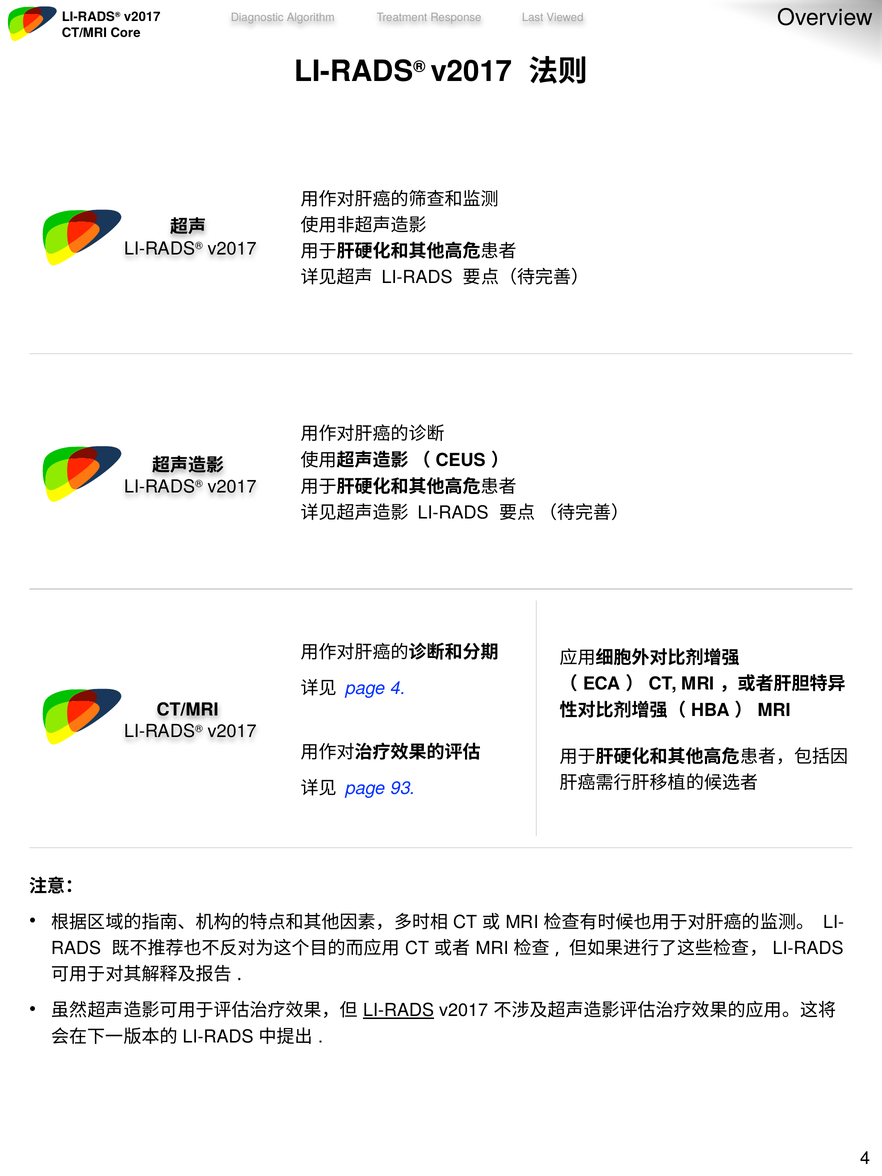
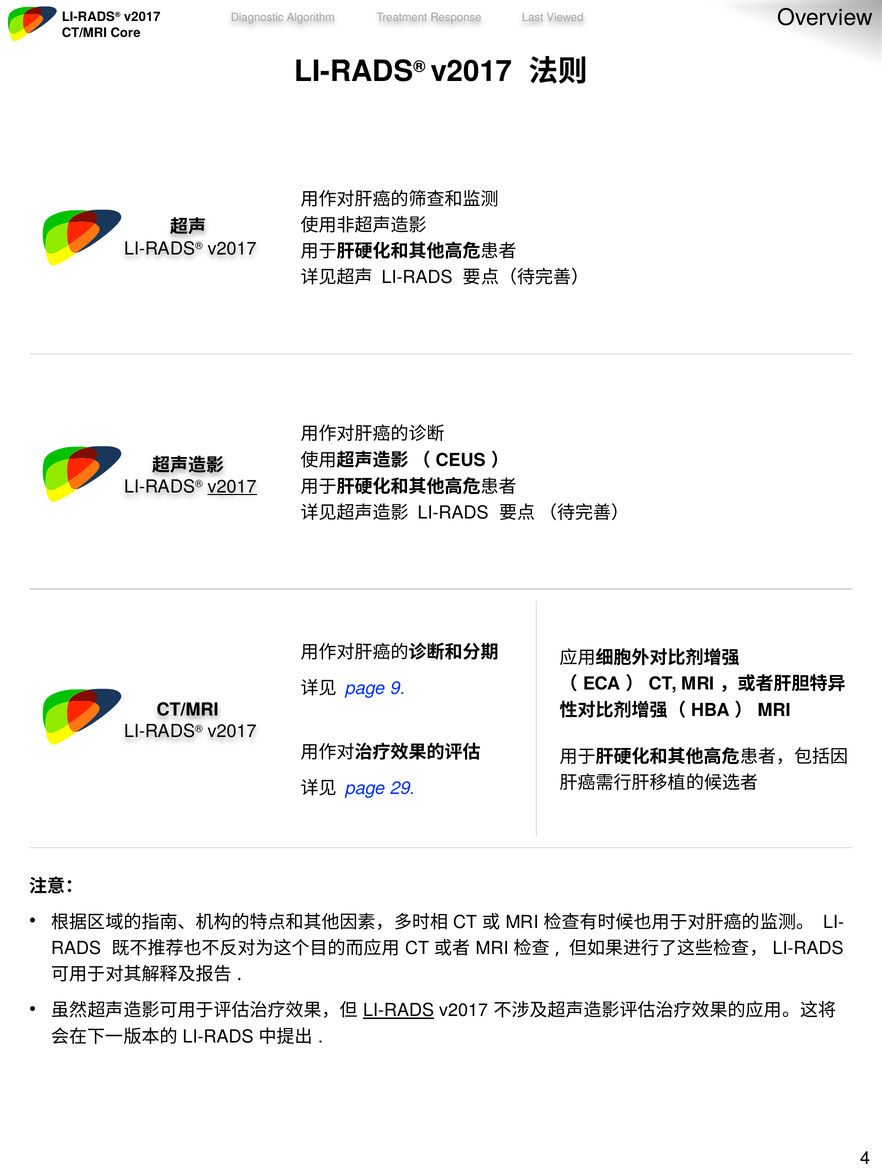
v2017 at (232, 487) underline: none -> present
page 4: 4 -> 9
93: 93 -> 29
